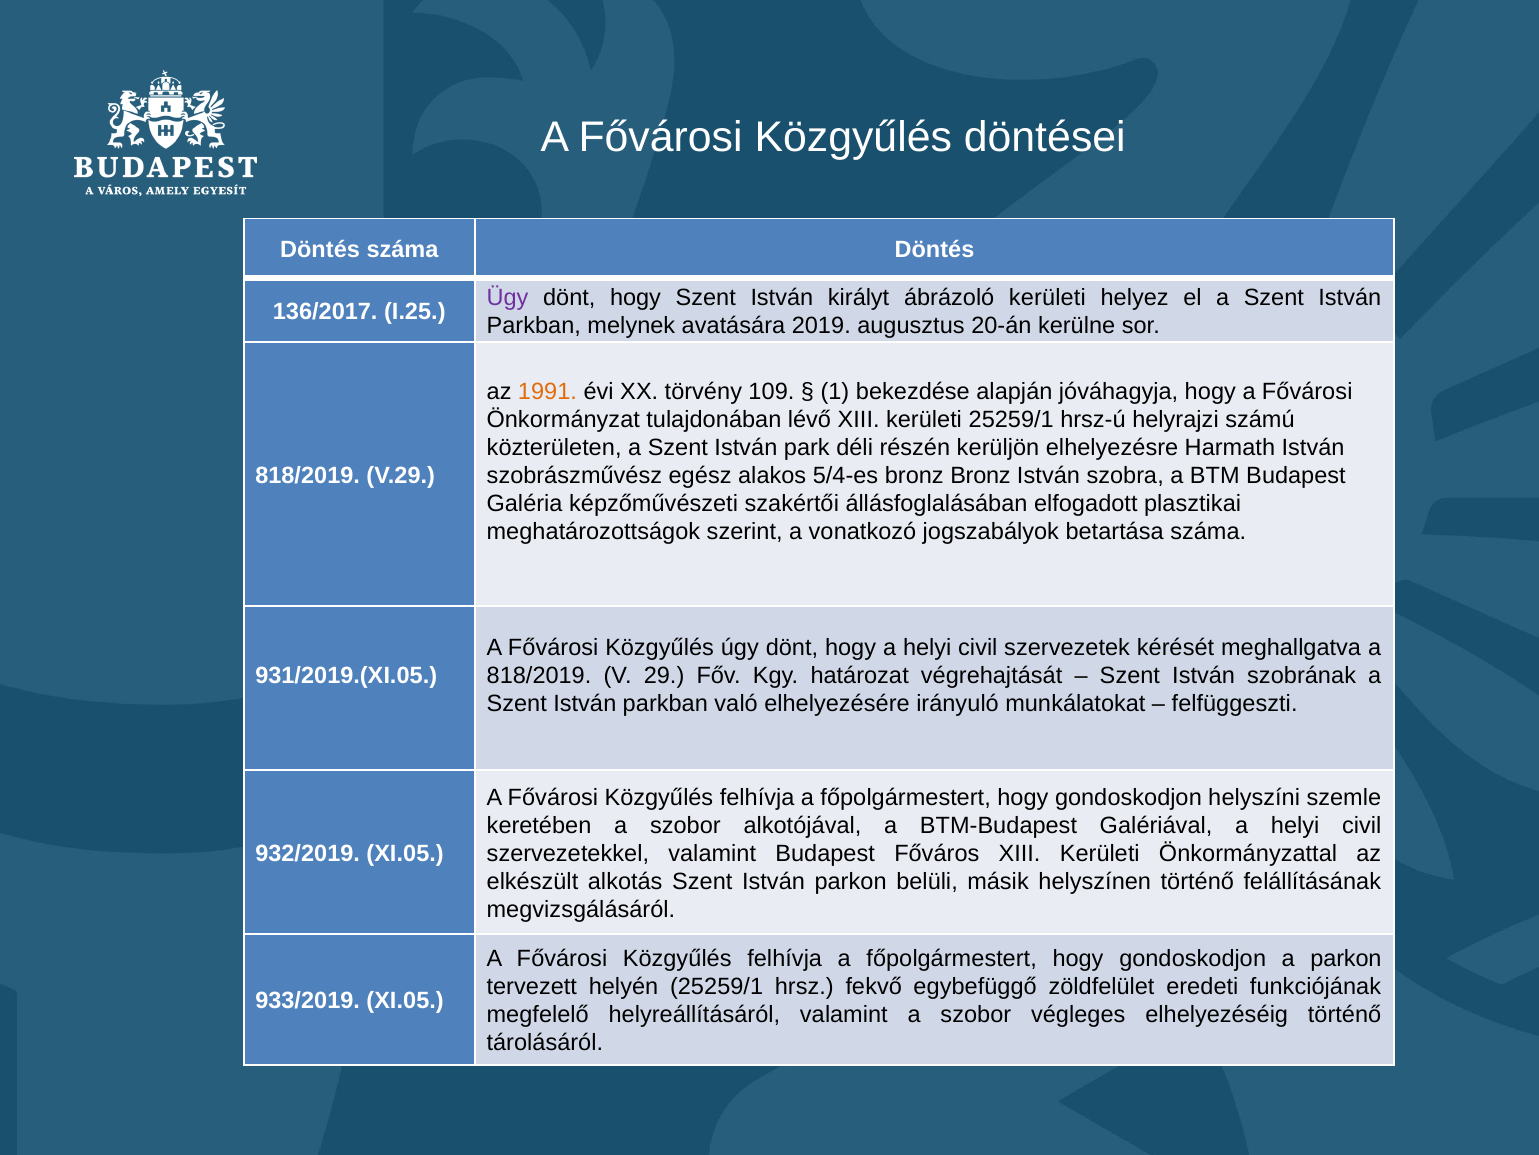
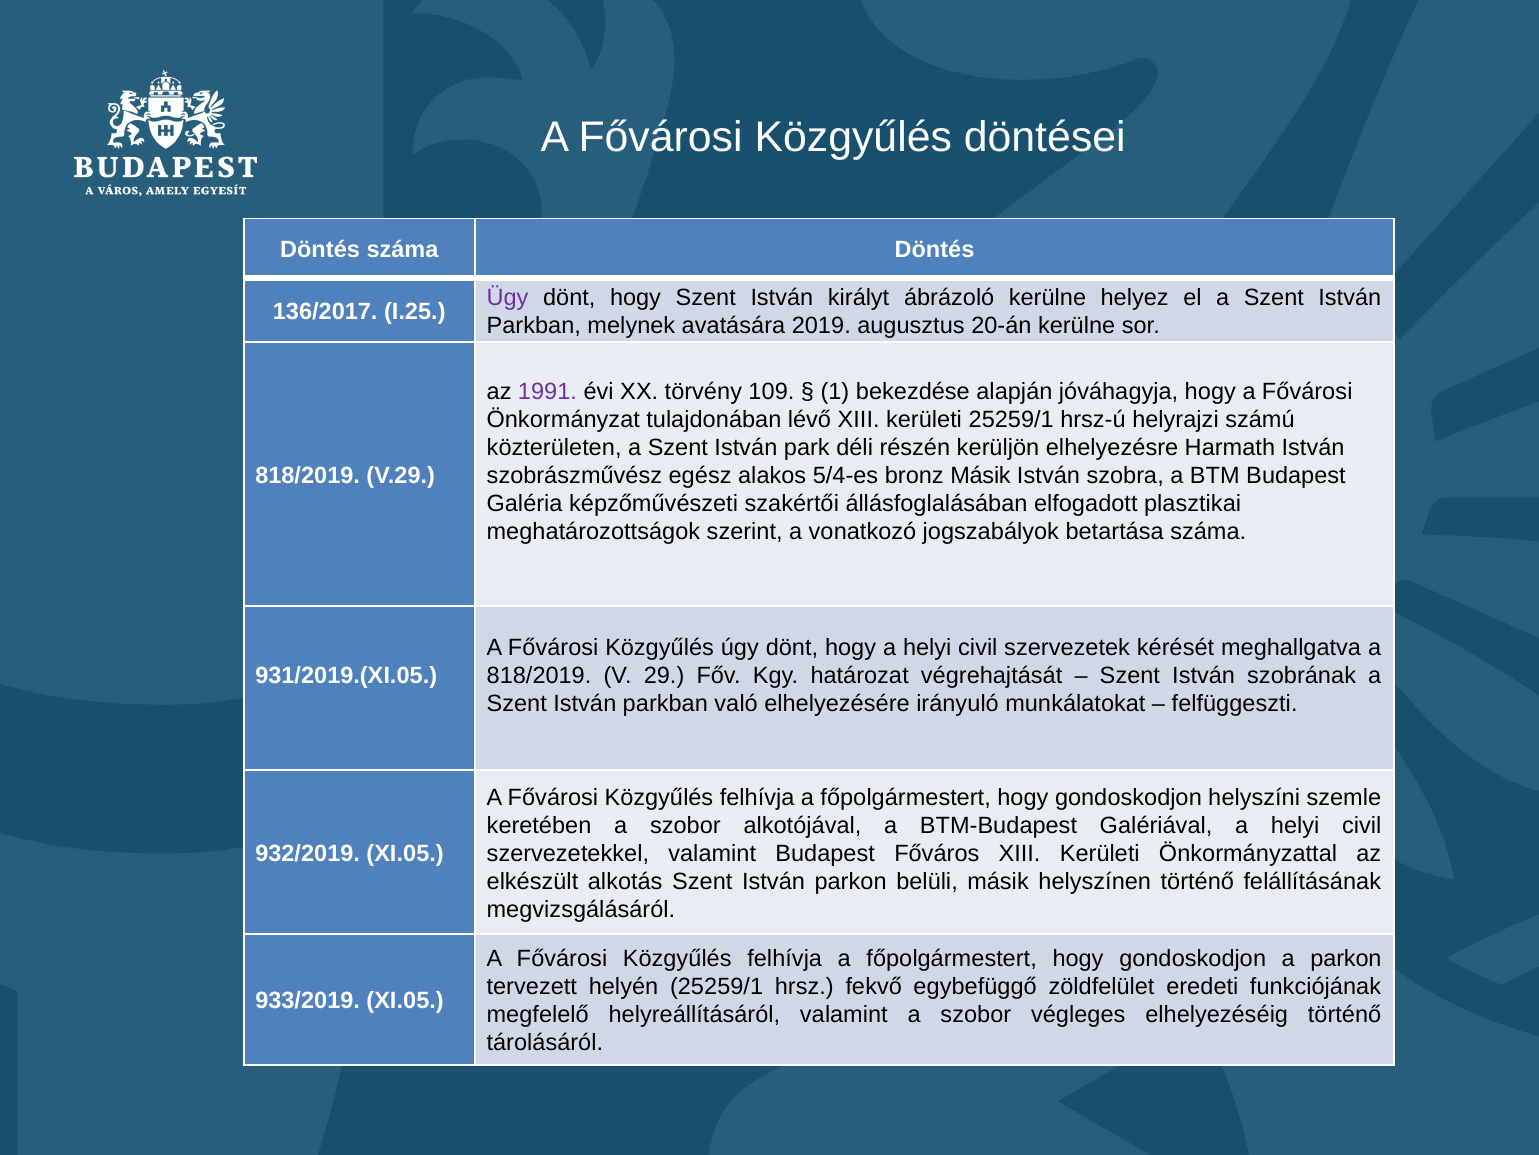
ábrázoló kerületi: kerületi -> kerülne
1991 colour: orange -> purple
bronz Bronz: Bronz -> Másik
